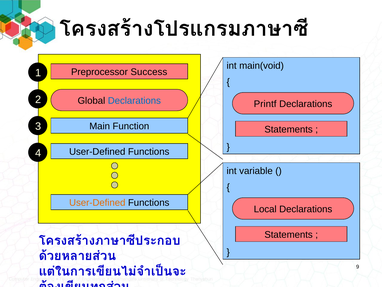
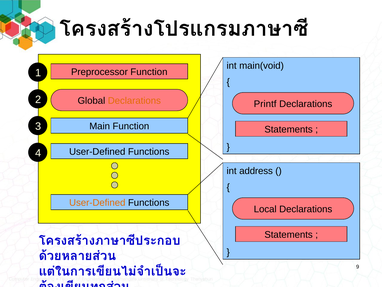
Preprocessor Success: Success -> Function
Declarations at (134, 101) colour: blue -> orange
variable: variable -> address
